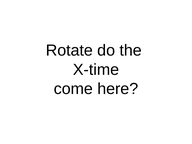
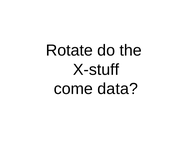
X-time: X-time -> X-stuff
here: here -> data
